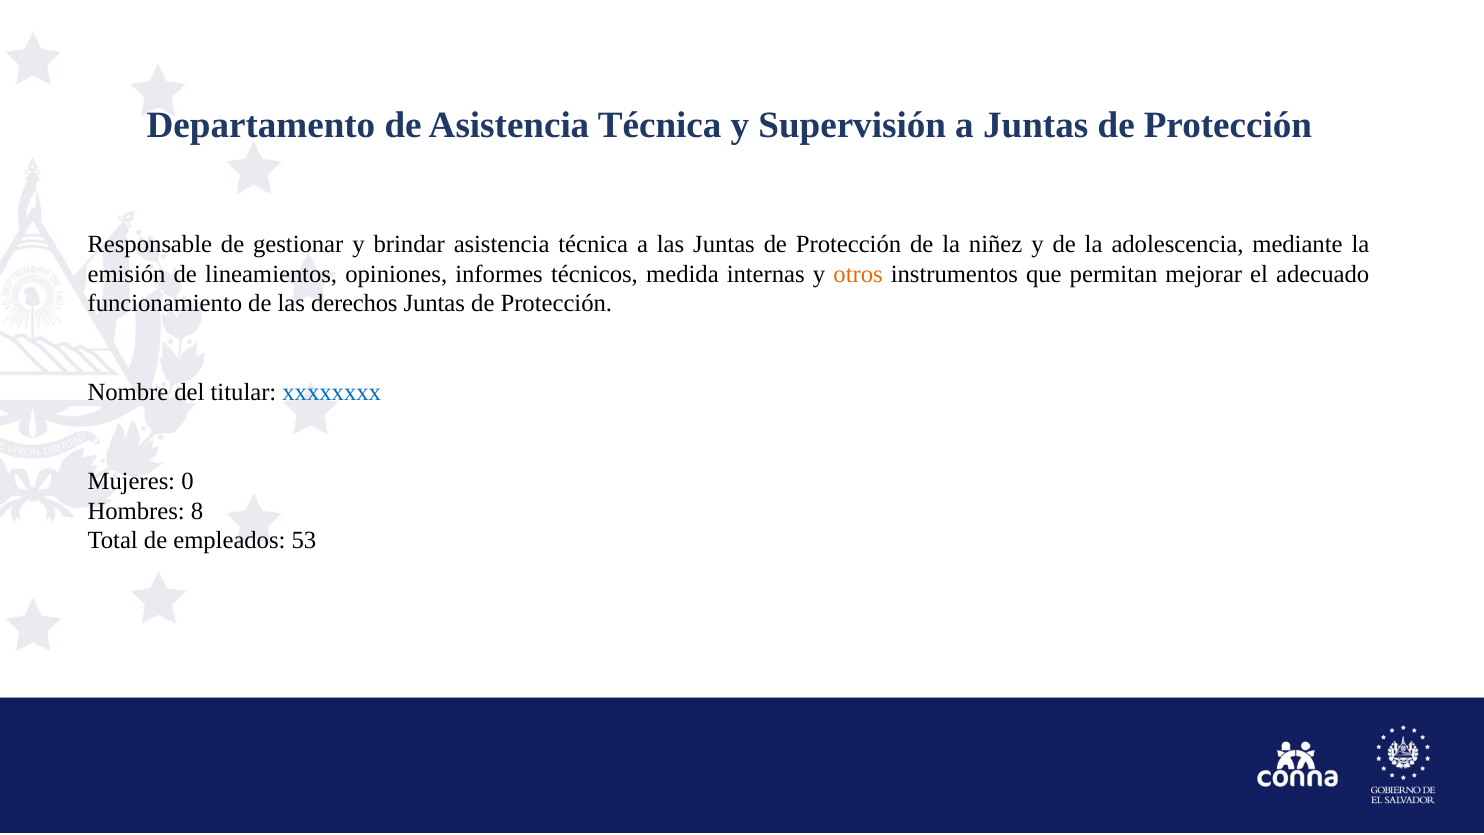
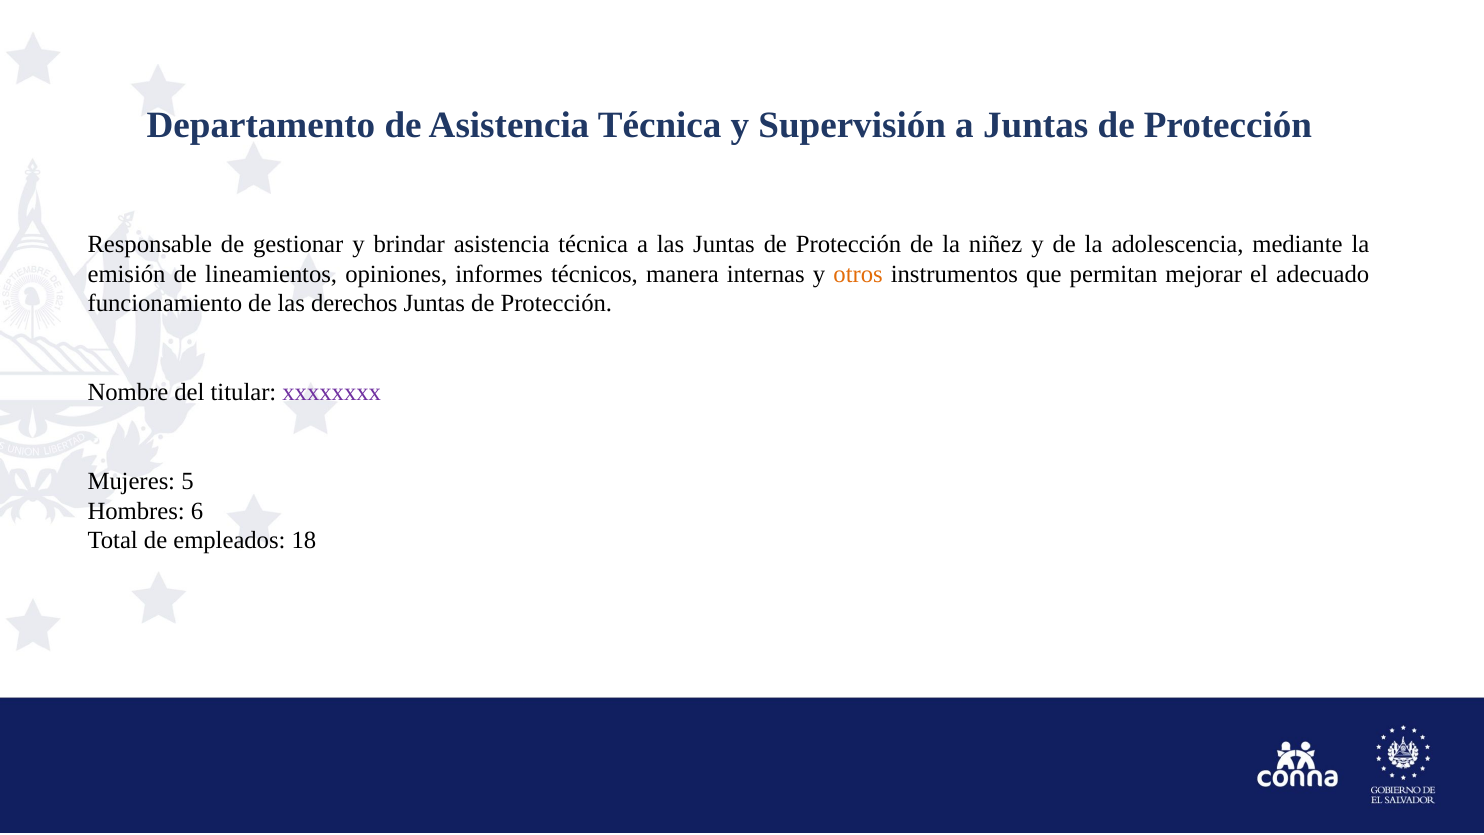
medida: medida -> manera
xxxxxxxx colour: blue -> purple
0: 0 -> 5
8: 8 -> 6
53: 53 -> 18
